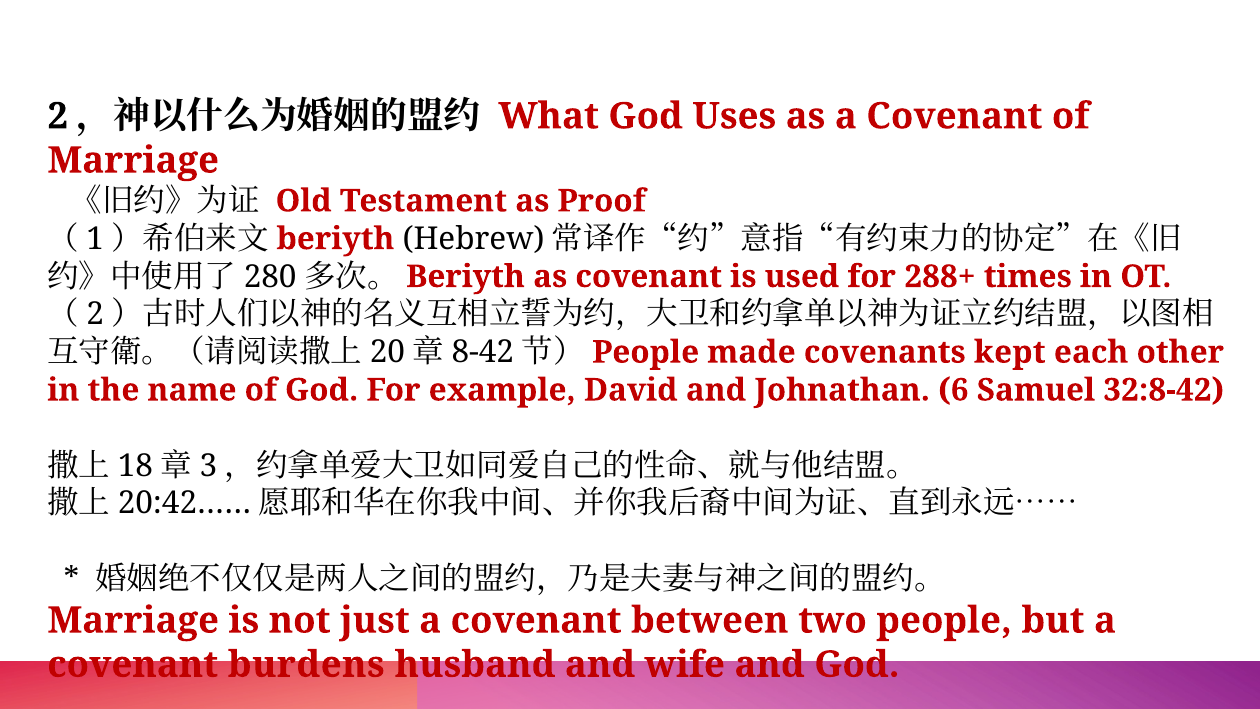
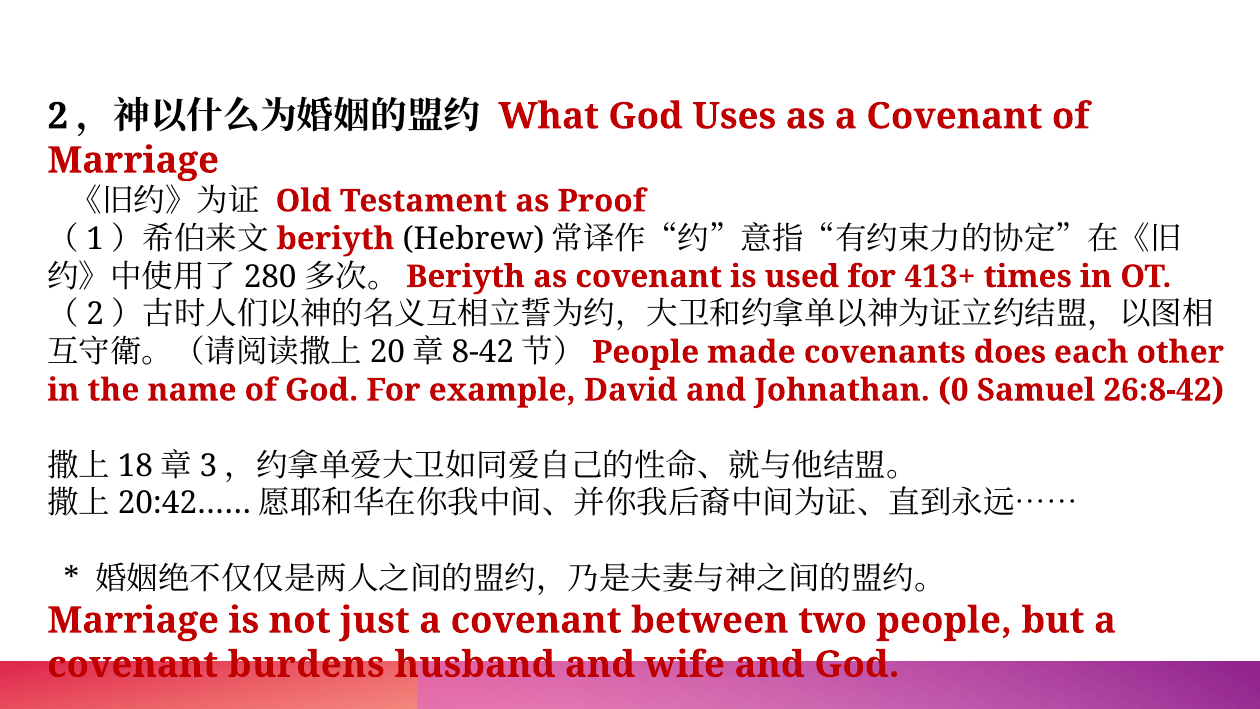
288+: 288+ -> 413+
kept: kept -> does
6: 6 -> 0
32:8-42: 32:8-42 -> 26:8-42
